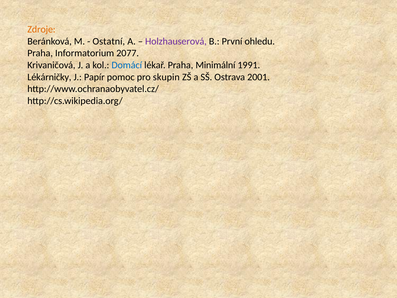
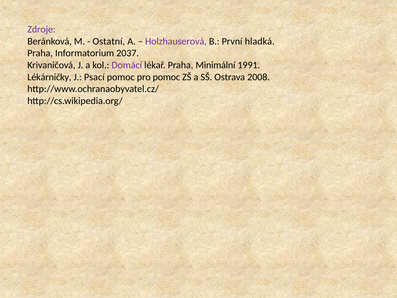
Zdroje colour: orange -> purple
ohledu: ohledu -> hladká
2077: 2077 -> 2037
Domácí colour: blue -> purple
Papír: Papír -> Psací
pro skupin: skupin -> pomoc
2001: 2001 -> 2008
